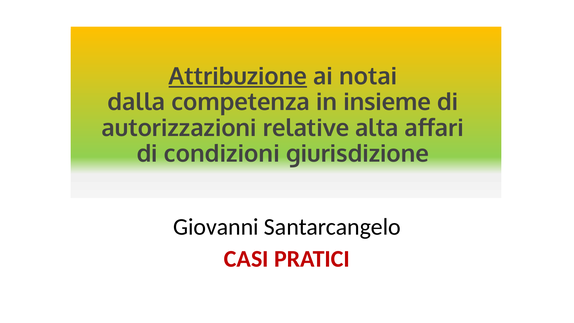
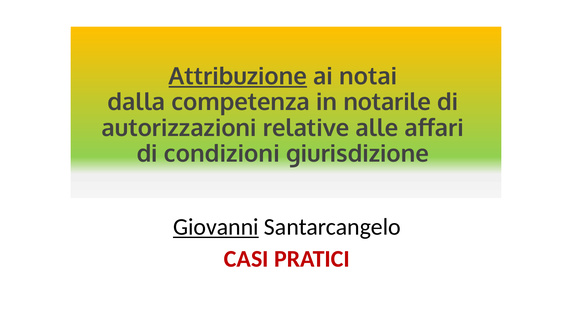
insieme: insieme -> notarile
alta: alta -> alle
Giovanni underline: none -> present
